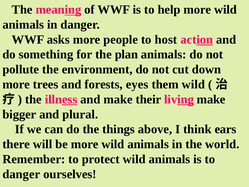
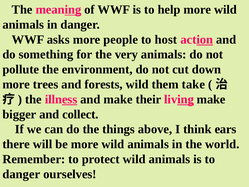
plan: plan -> very
forests eyes: eyes -> wild
them wild: wild -> take
plural: plural -> collect
